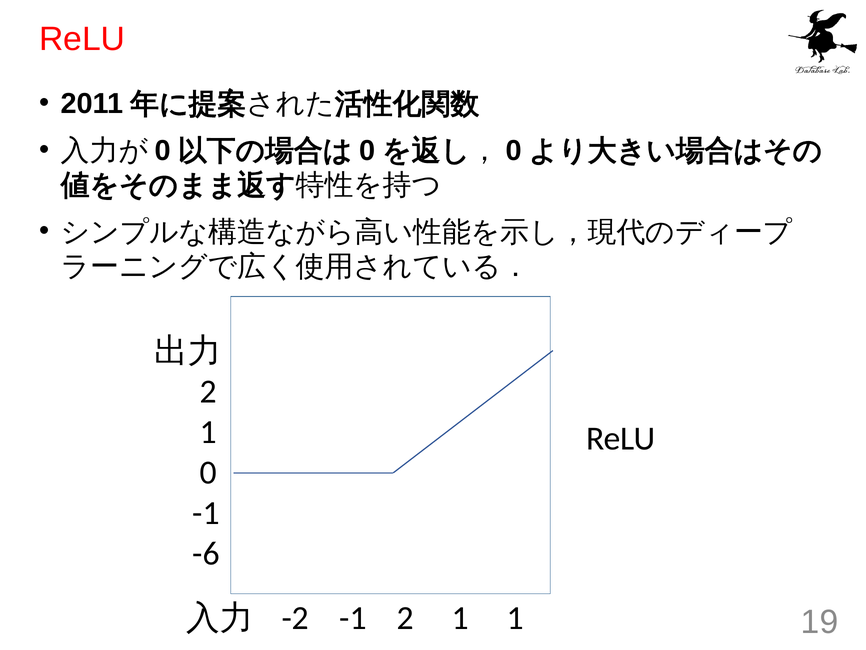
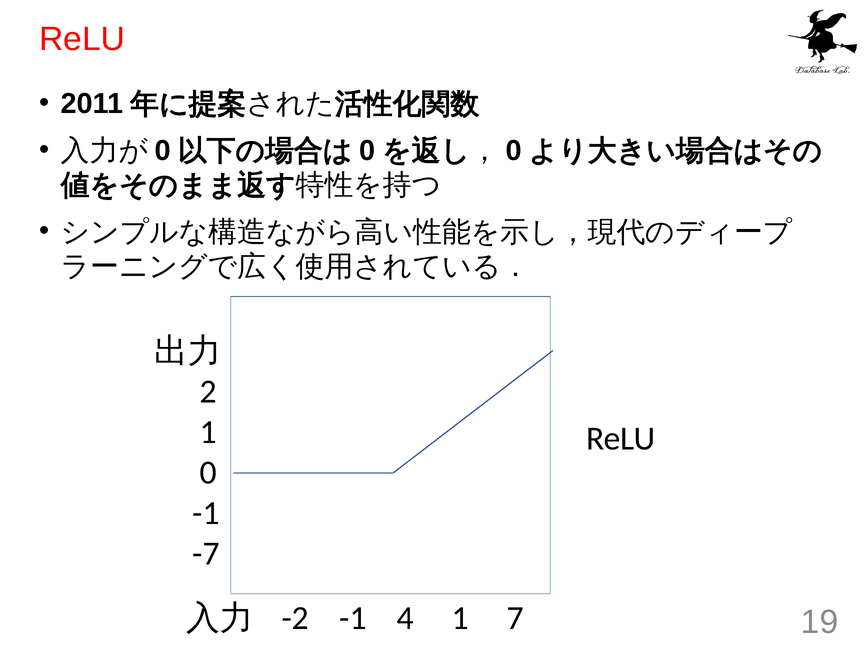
-6: -6 -> -7
-1 2: 2 -> 4
1 1: 1 -> 7
